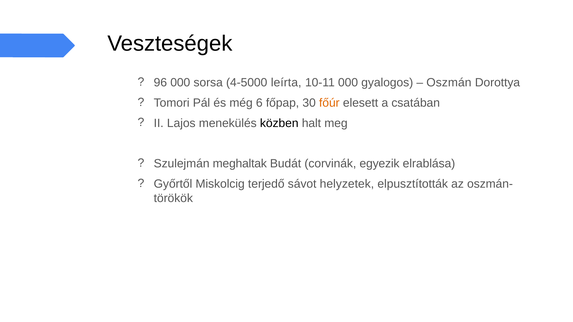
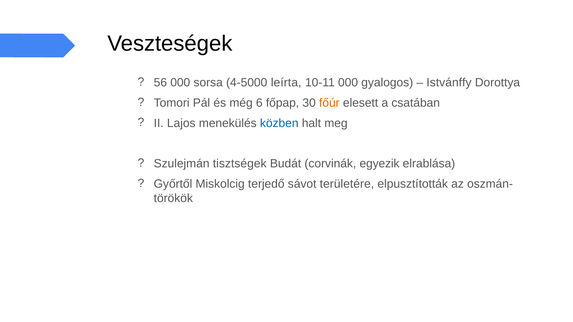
96: 96 -> 56
Oszmán: Oszmán -> Istvánffy
közben colour: black -> blue
meghaltak: meghaltak -> tisztségek
helyzetek: helyzetek -> területére
